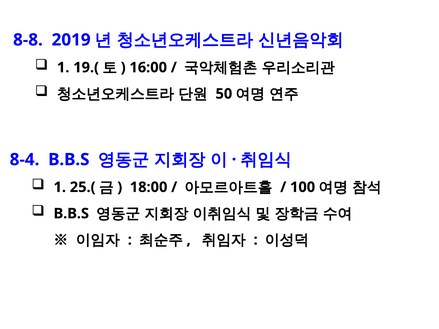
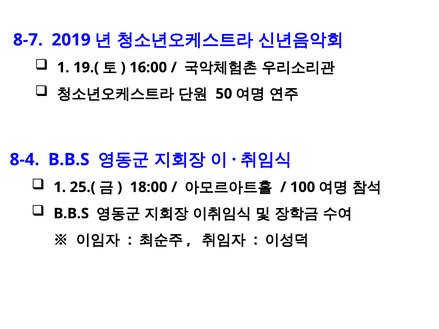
8-8: 8-8 -> 8-7
